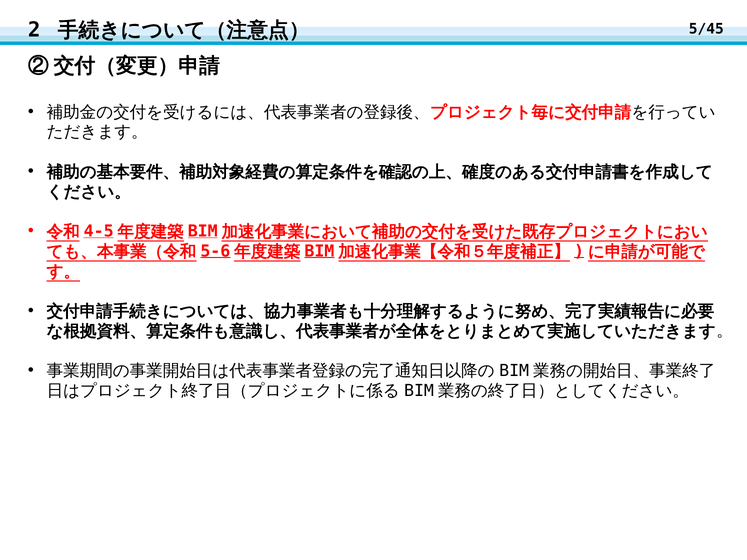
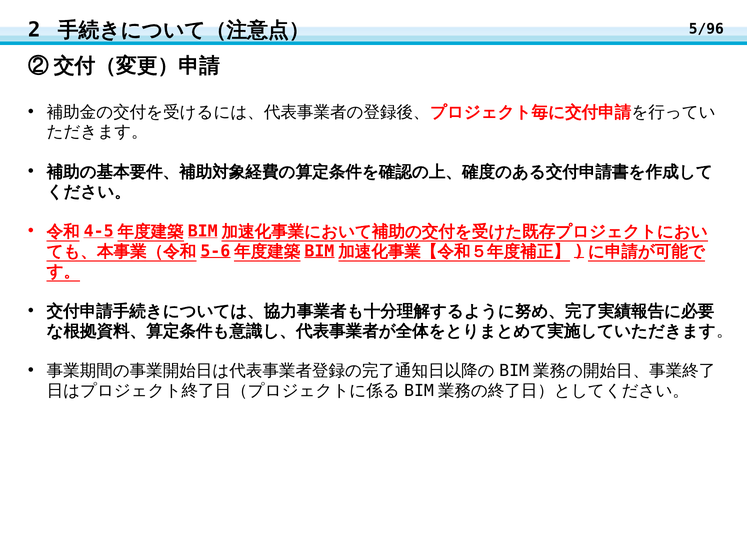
5/45: 5/45 -> 5/96
